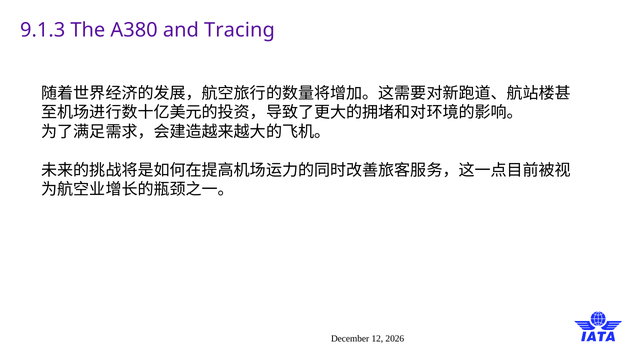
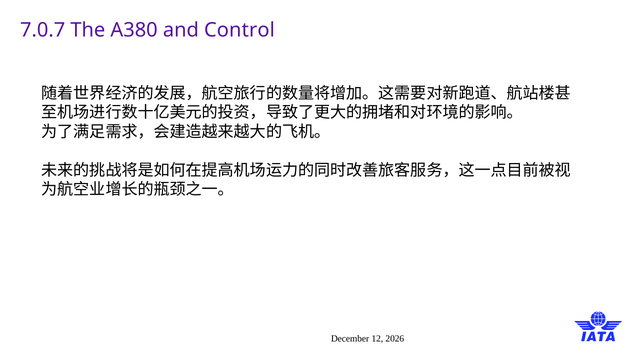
9.1.3: 9.1.3 -> 7.0.7
Tracing: Tracing -> Control
